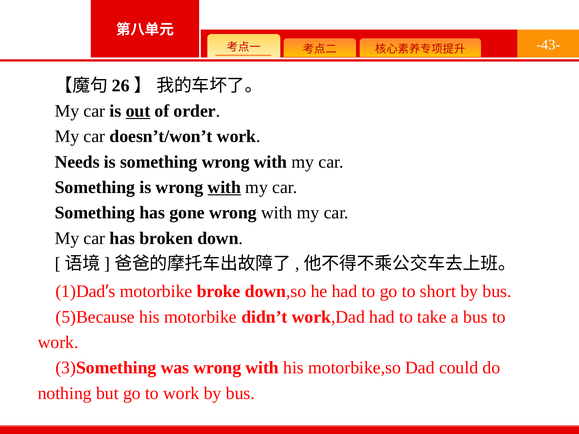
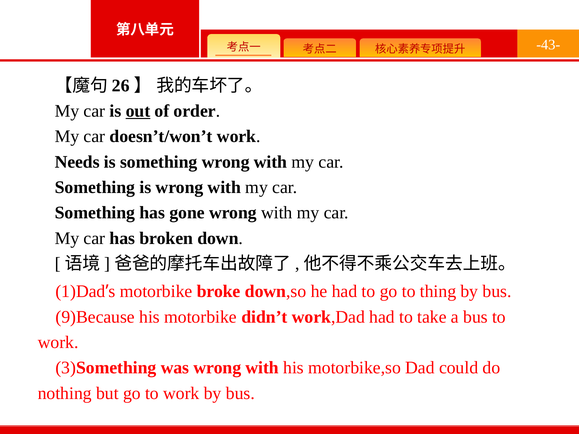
with at (224, 187) underline: present -> none
short: short -> thing
5)Because: 5)Because -> 9)Because
